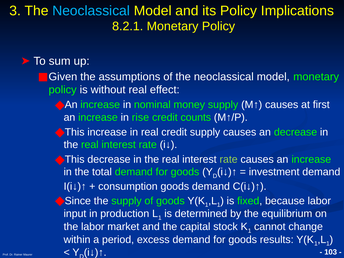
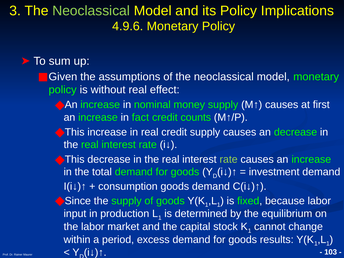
Neoclassical at (91, 11) colour: light blue -> light green
8.2.1: 8.2.1 -> 4.9.6
rise: rise -> fact
